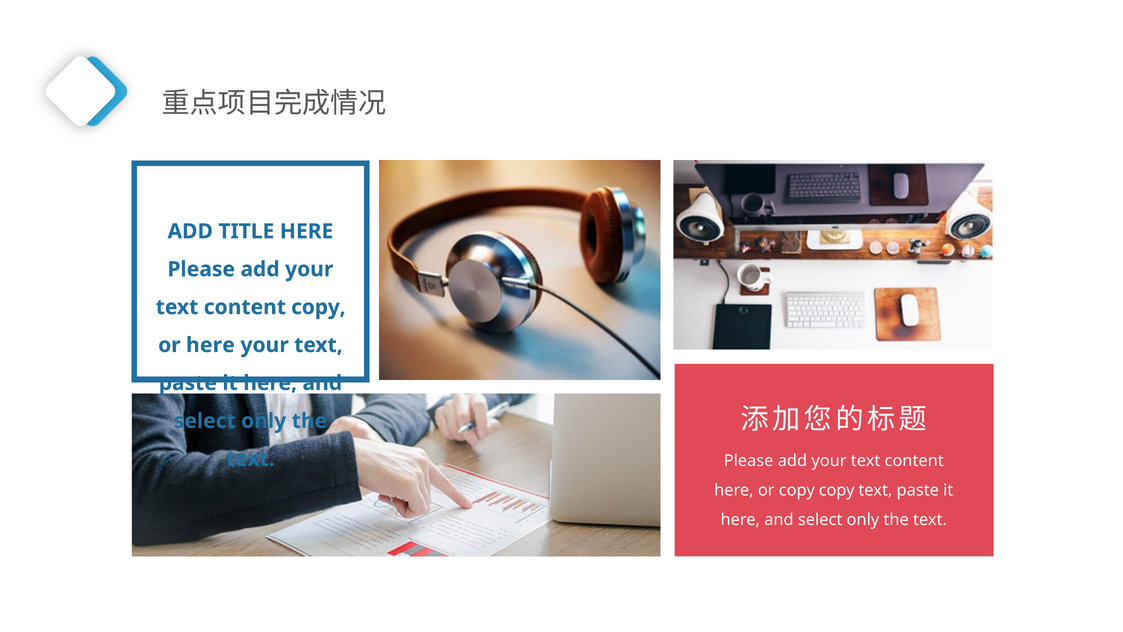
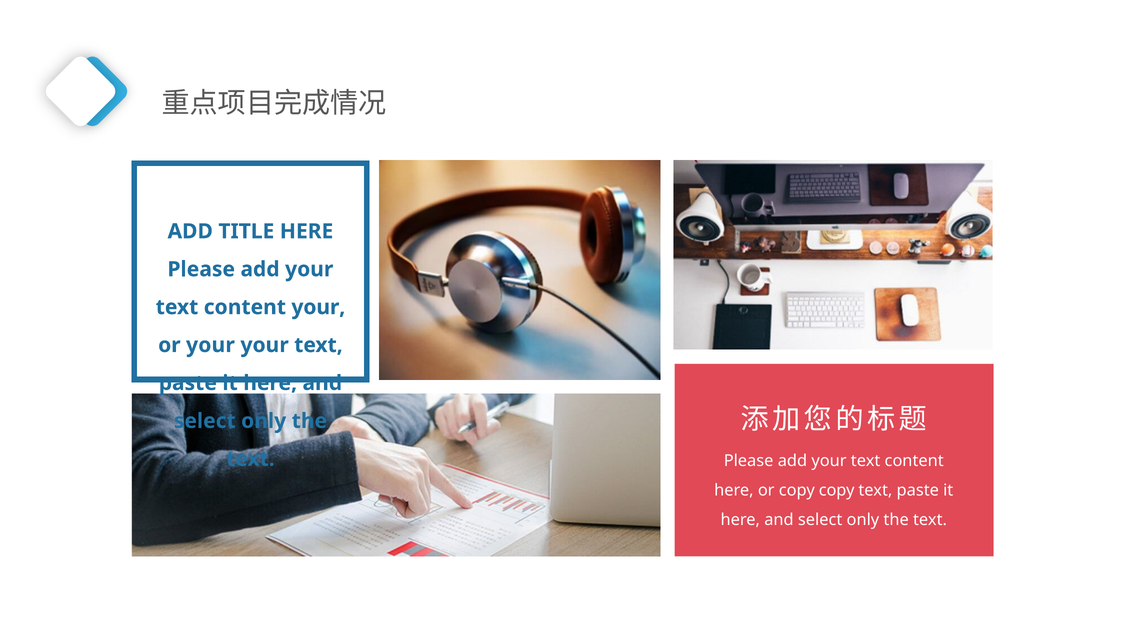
content copy: copy -> your
or here: here -> your
